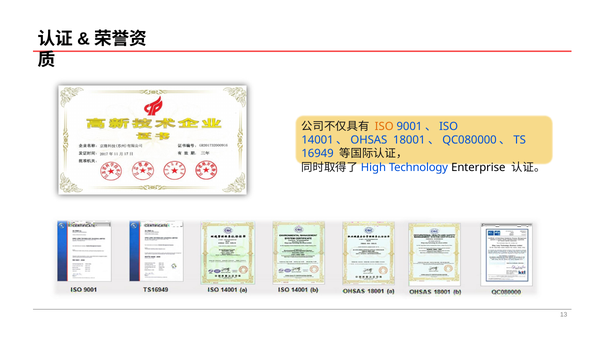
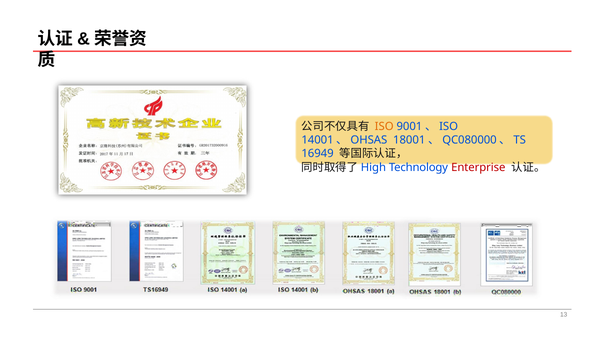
Enterprise colour: black -> red
